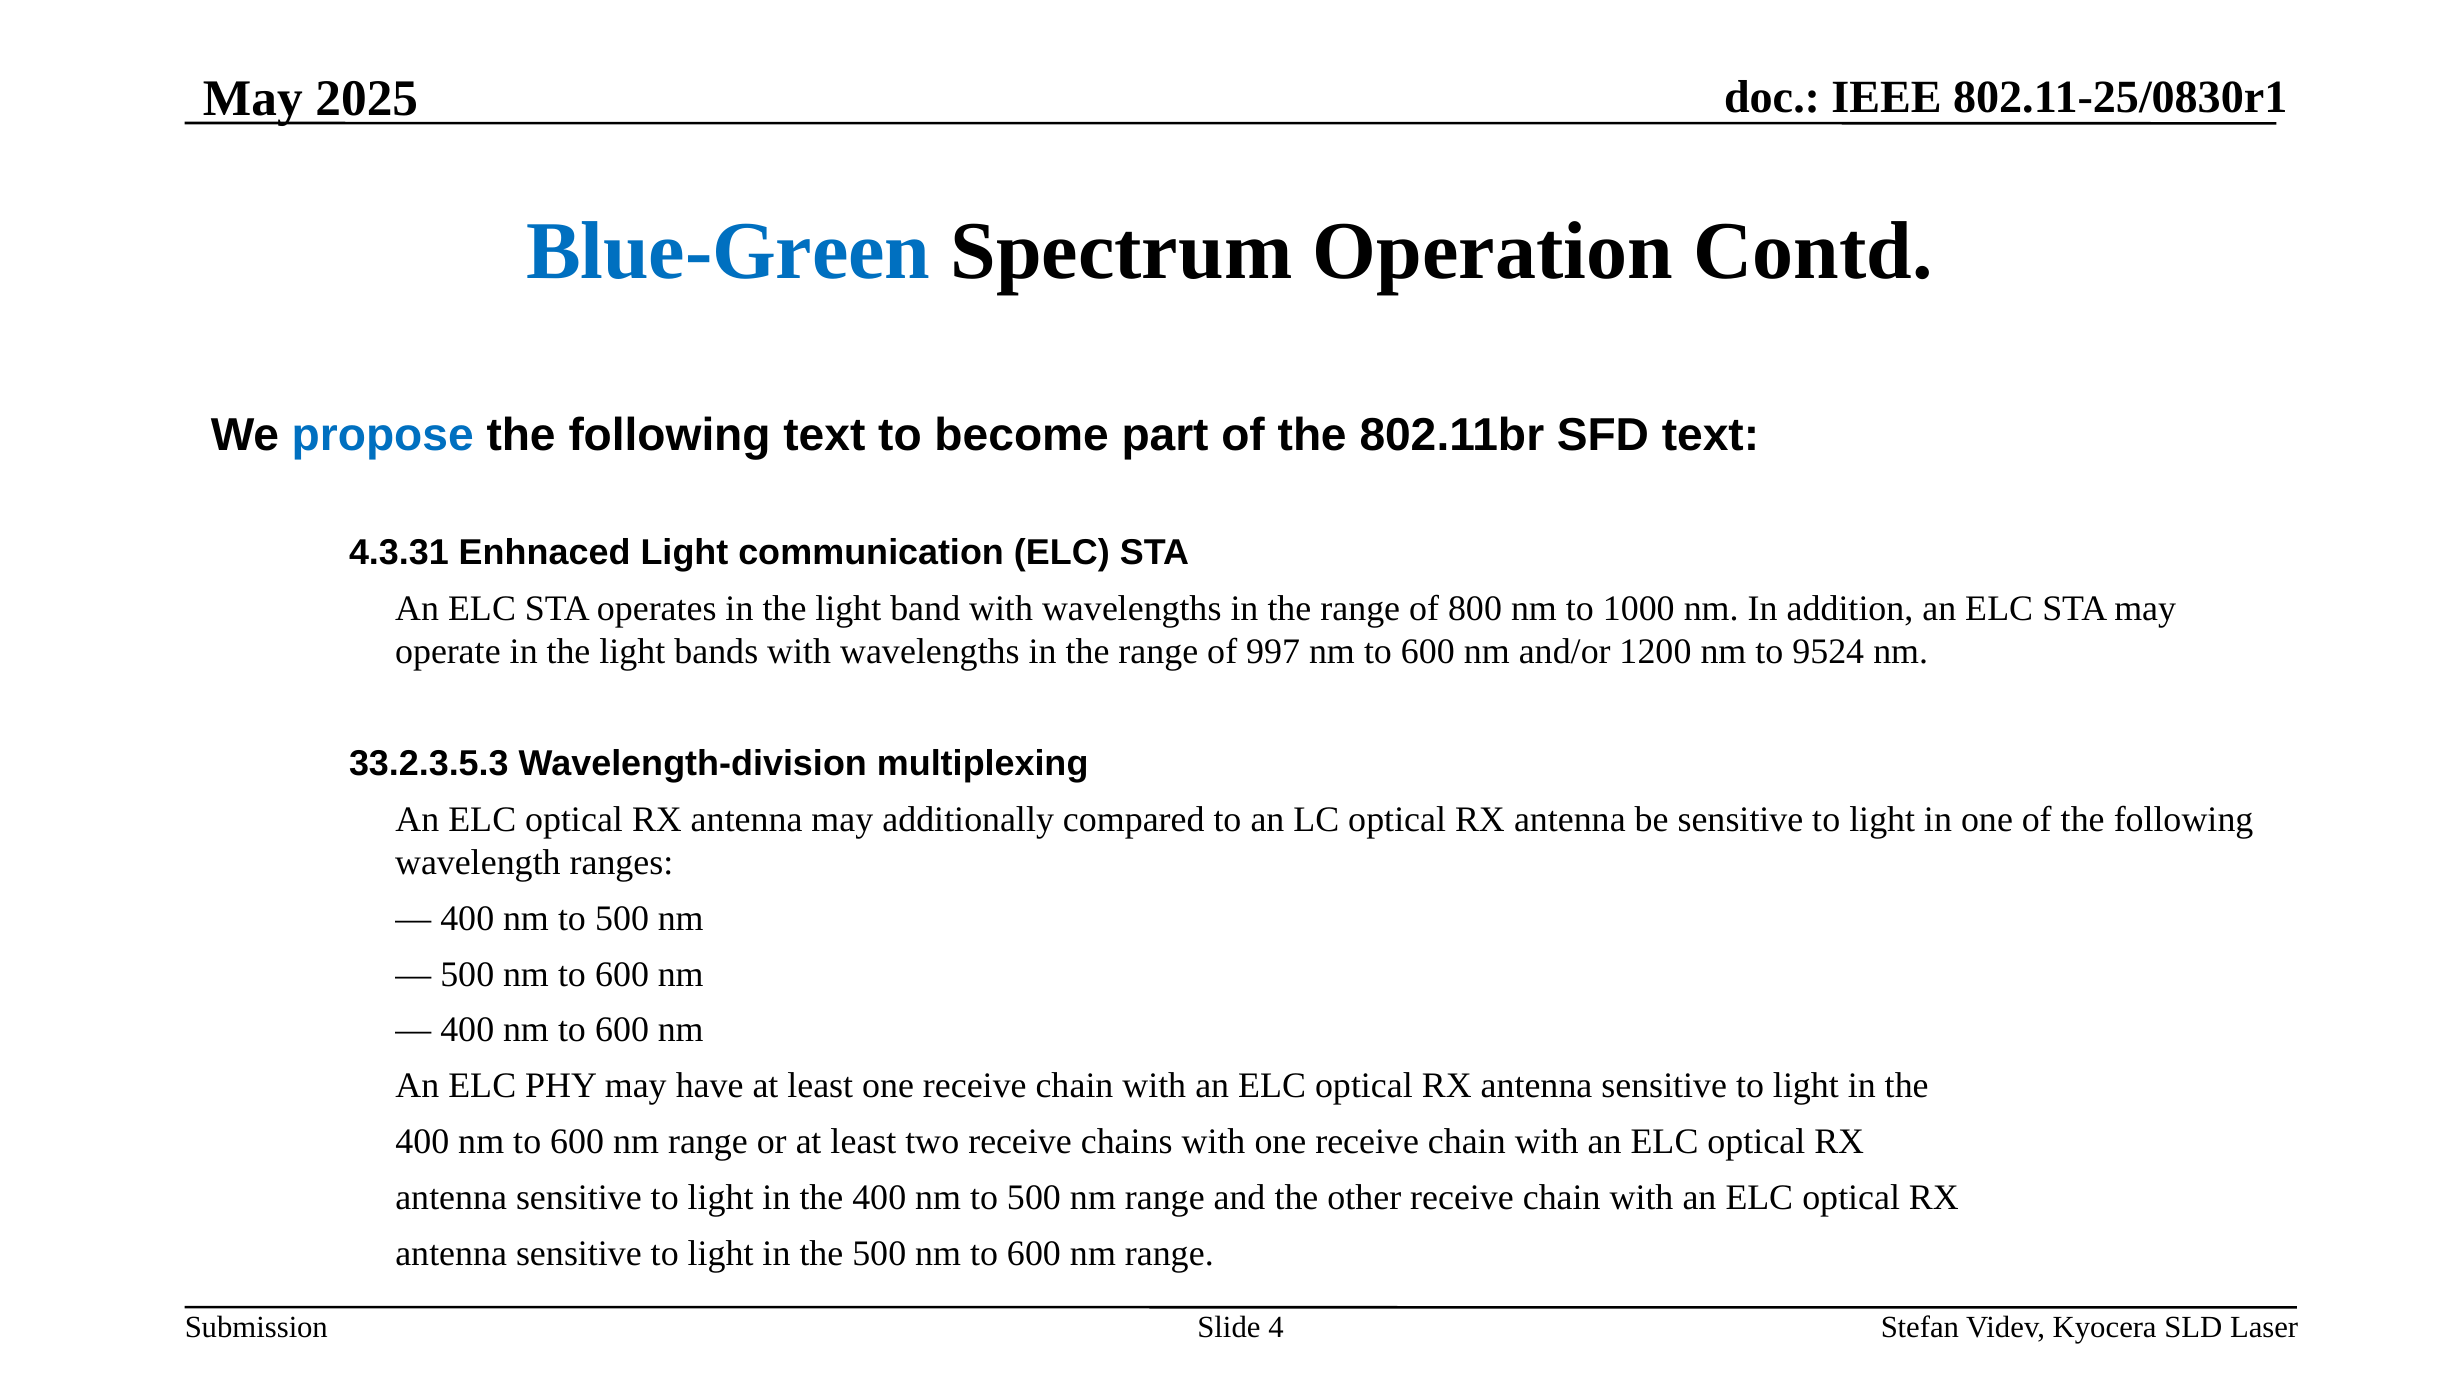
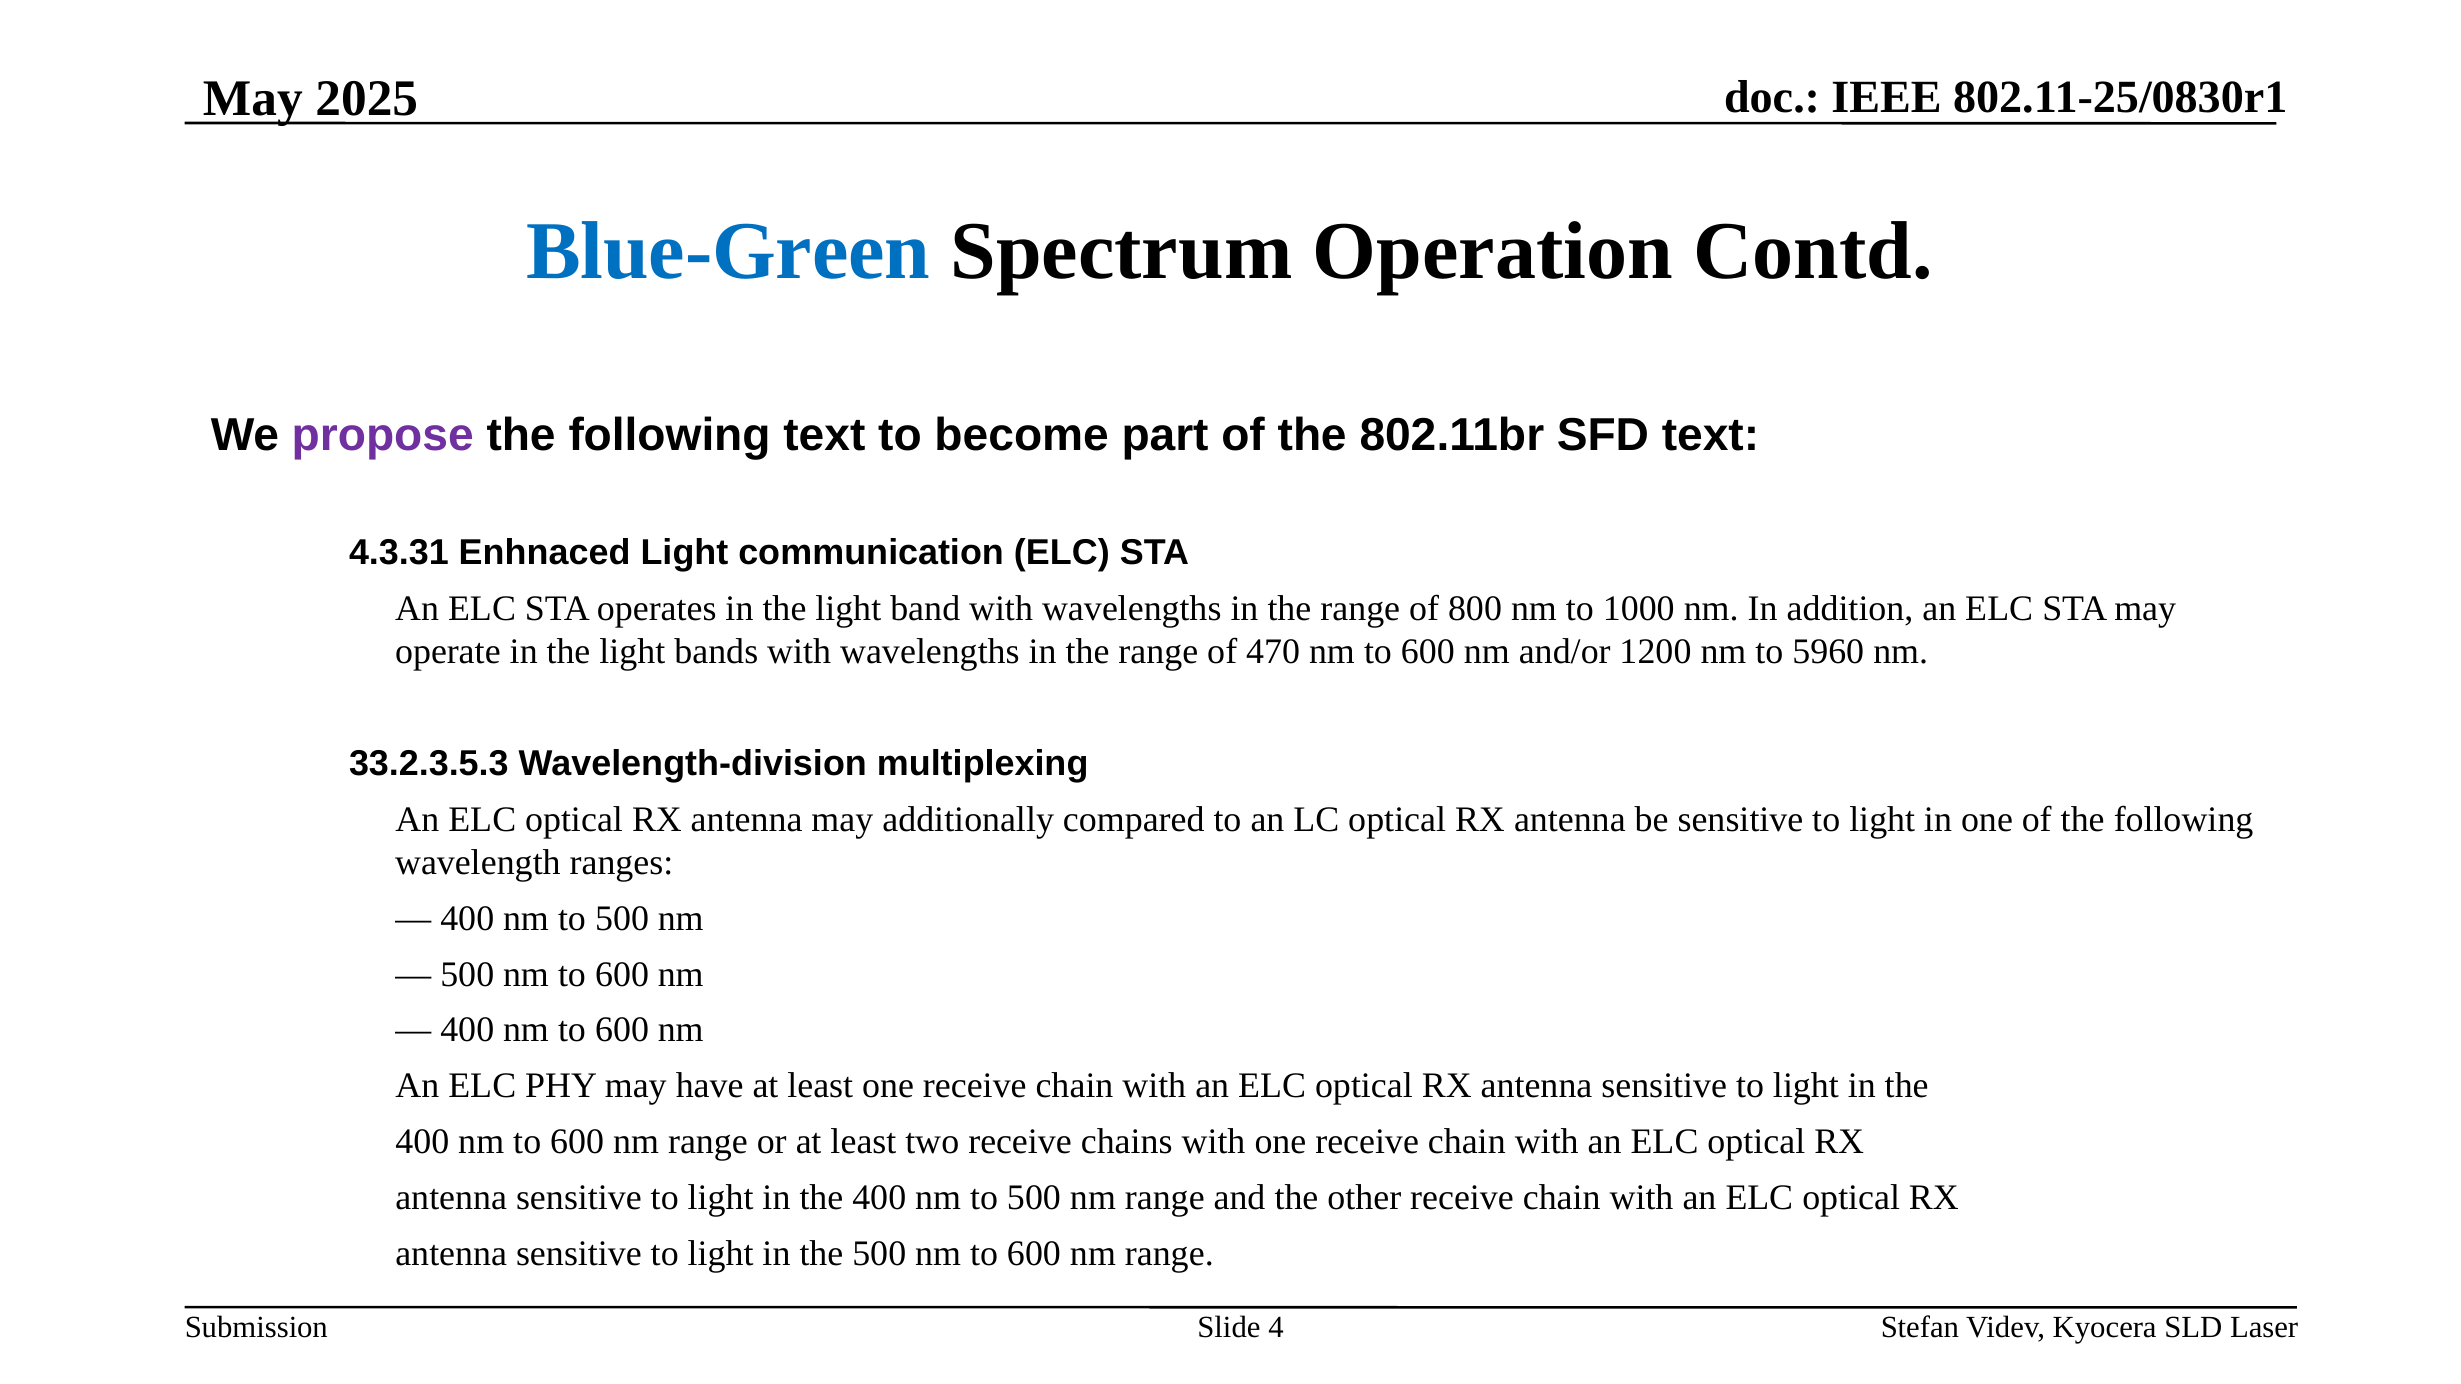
propose colour: blue -> purple
997: 997 -> 470
9524: 9524 -> 5960
